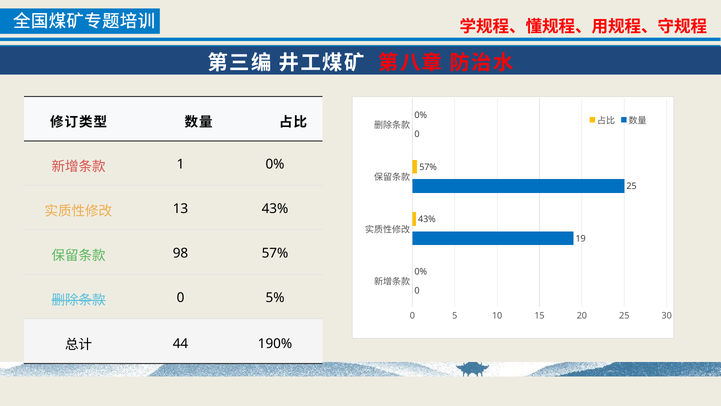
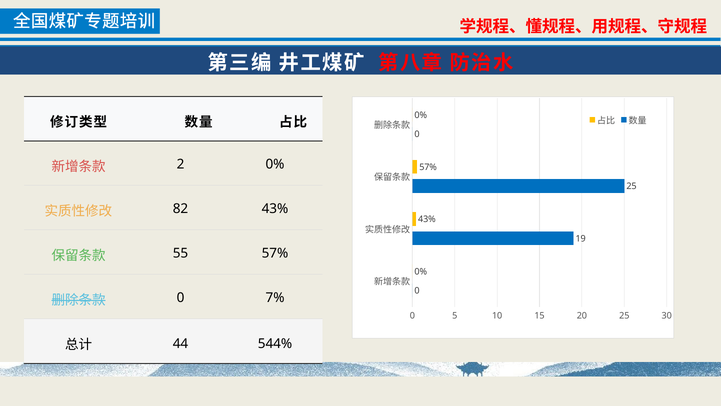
1: 1 -> 2
13: 13 -> 82
98: 98 -> 55
5%: 5% -> 7%
190%: 190% -> 544%
